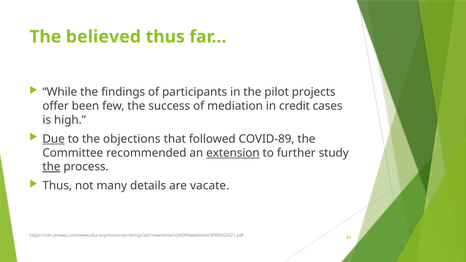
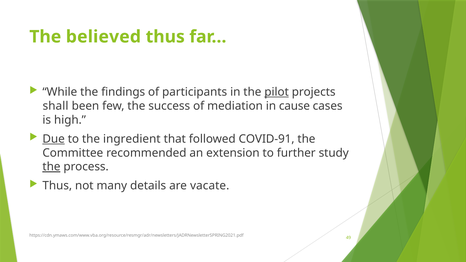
pilot underline: none -> present
offer: offer -> shall
credit: credit -> cause
objections: objections -> ingredient
COVID-89: COVID-89 -> COVID-91
extension underline: present -> none
